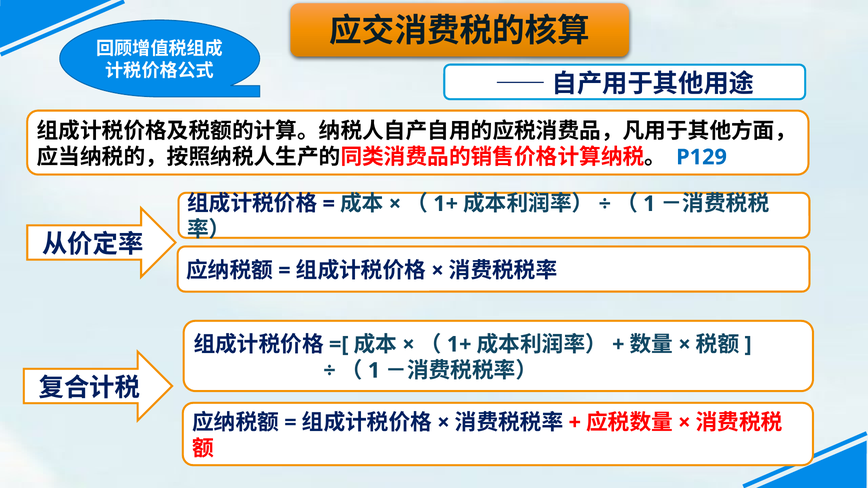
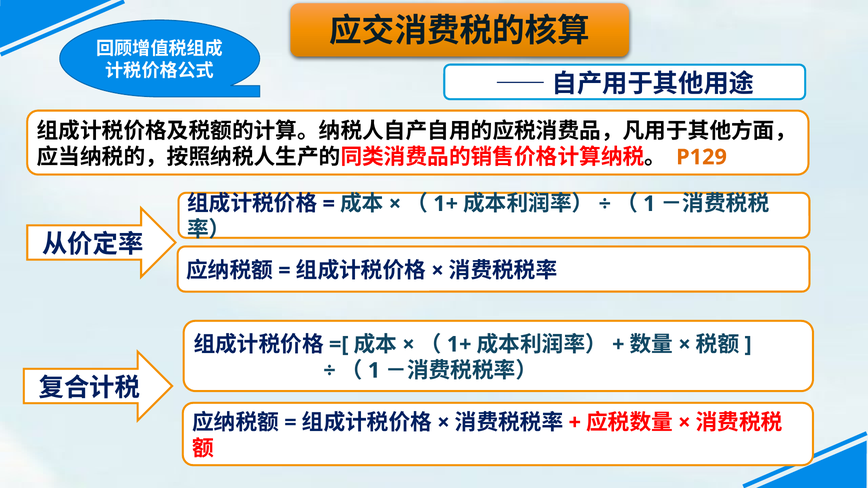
P129 colour: blue -> orange
